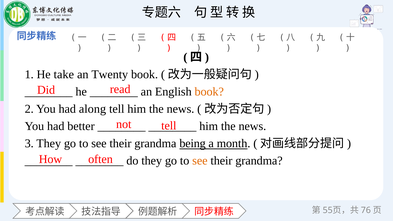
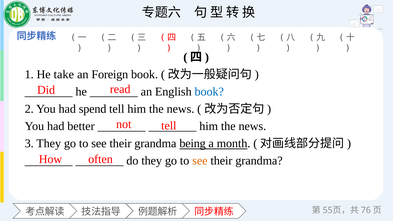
Twenty: Twenty -> Foreign
book at (209, 92) colour: orange -> blue
along: along -> spend
